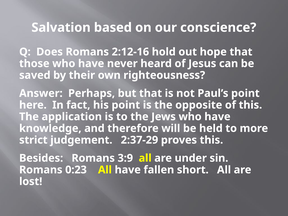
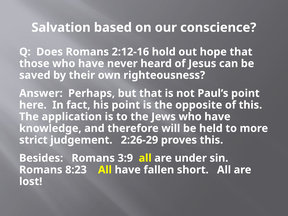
2:37-29: 2:37-29 -> 2:26-29
0:23: 0:23 -> 8:23
